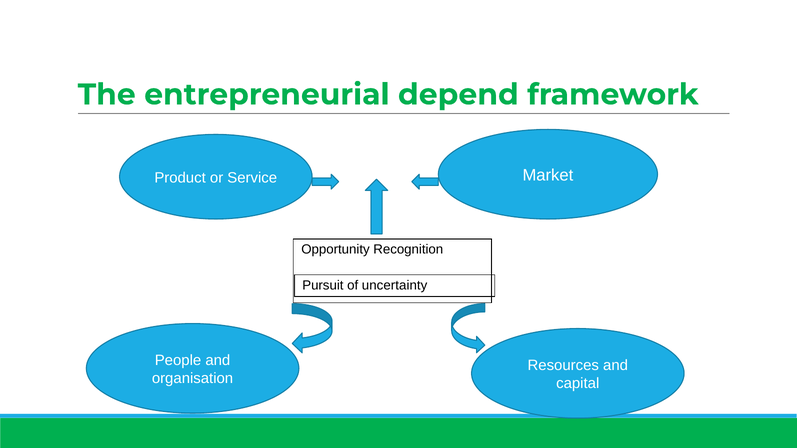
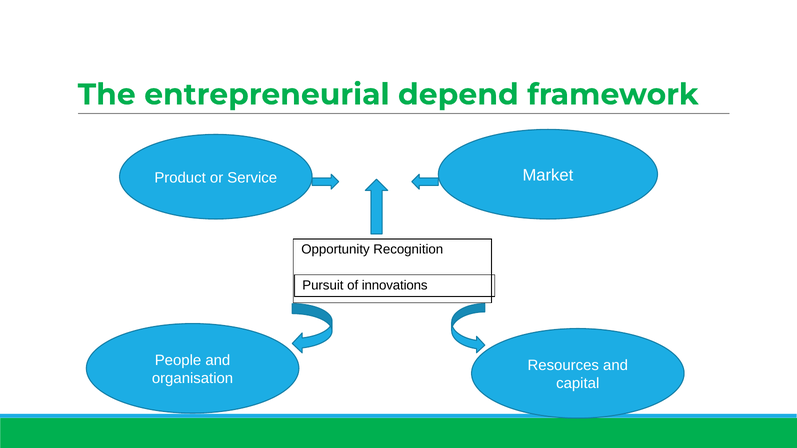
uncertainty: uncertainty -> innovations
